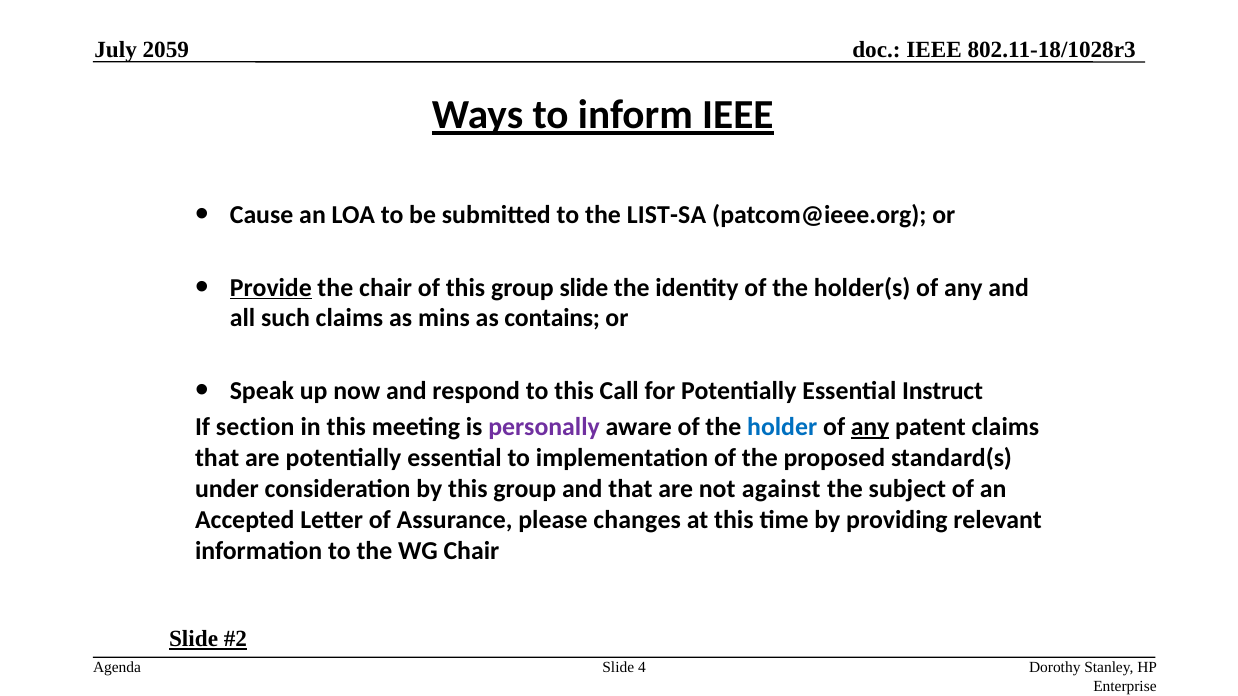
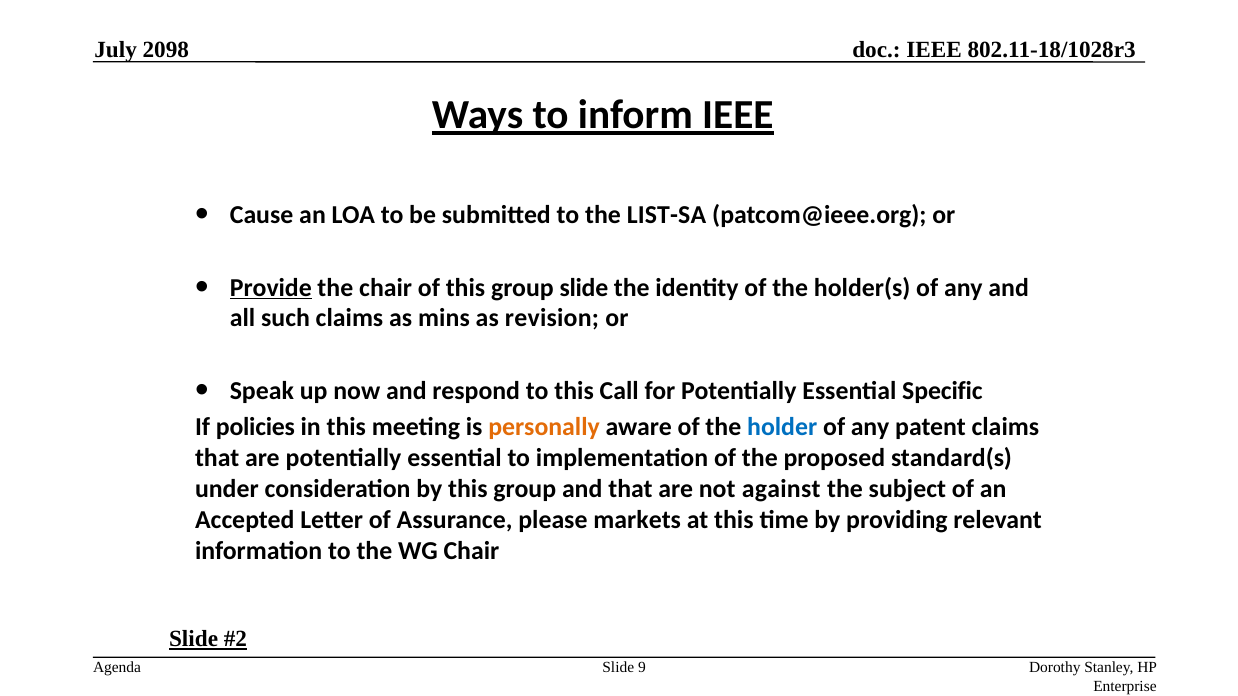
2059: 2059 -> 2098
contains: contains -> revision
Instruct: Instruct -> Specific
section: section -> policies
personally colour: purple -> orange
any at (870, 427) underline: present -> none
changes: changes -> markets
4: 4 -> 9
